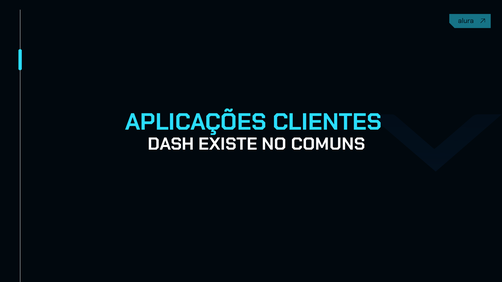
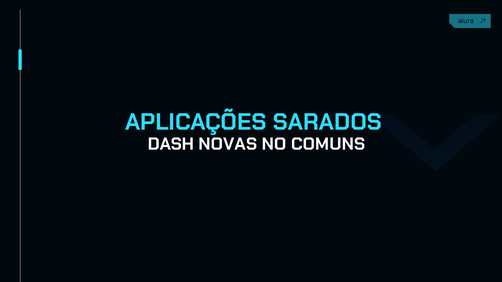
CLIENTES: CLIENTES -> SARADOS
EXISTE: EXISTE -> NOVAS
